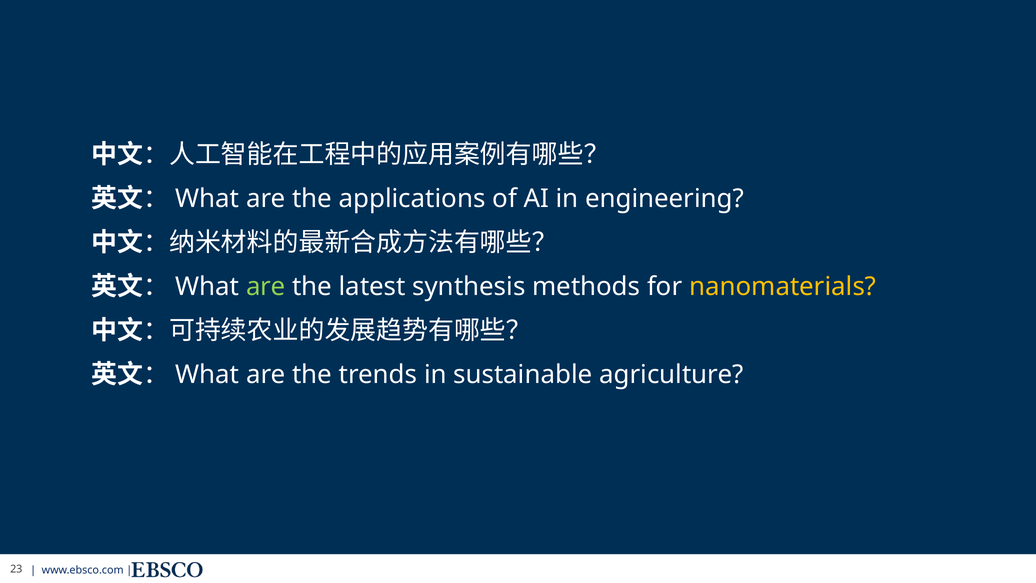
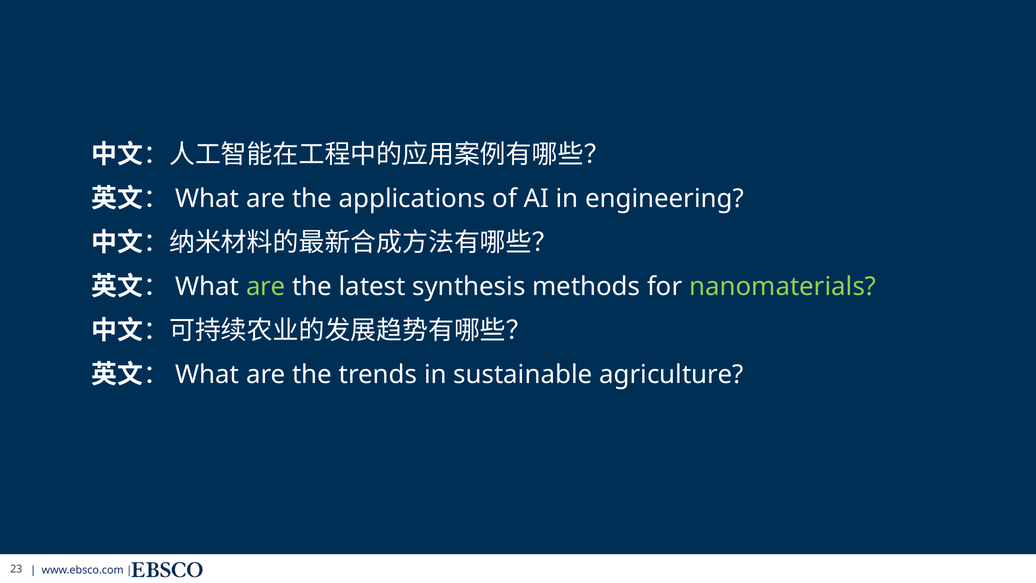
nanomaterials colour: yellow -> light green
